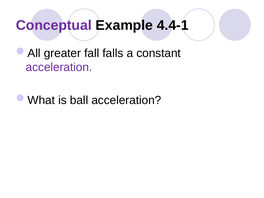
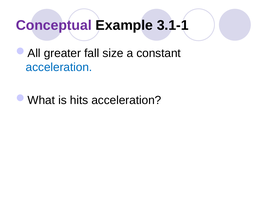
4.4-1: 4.4-1 -> 3.1-1
falls: falls -> size
acceleration at (59, 67) colour: purple -> blue
ball: ball -> hits
